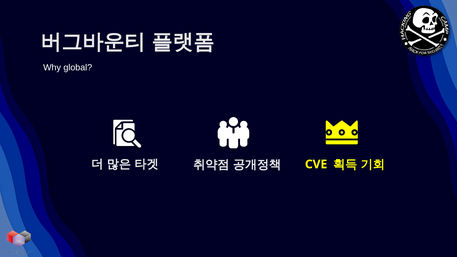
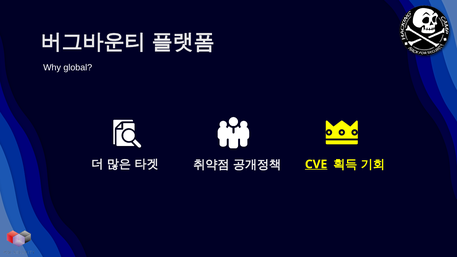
CVE underline: none -> present
